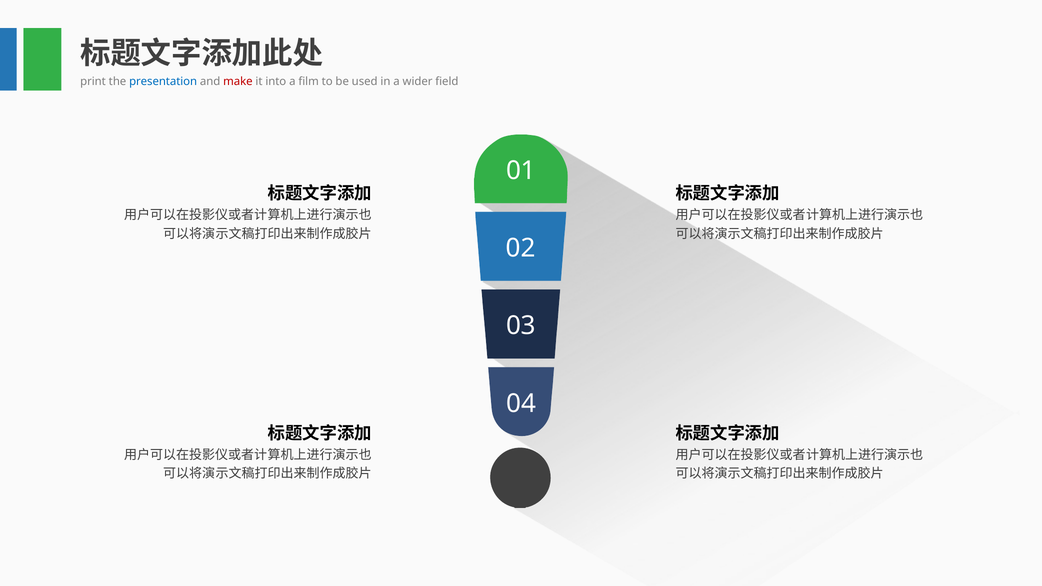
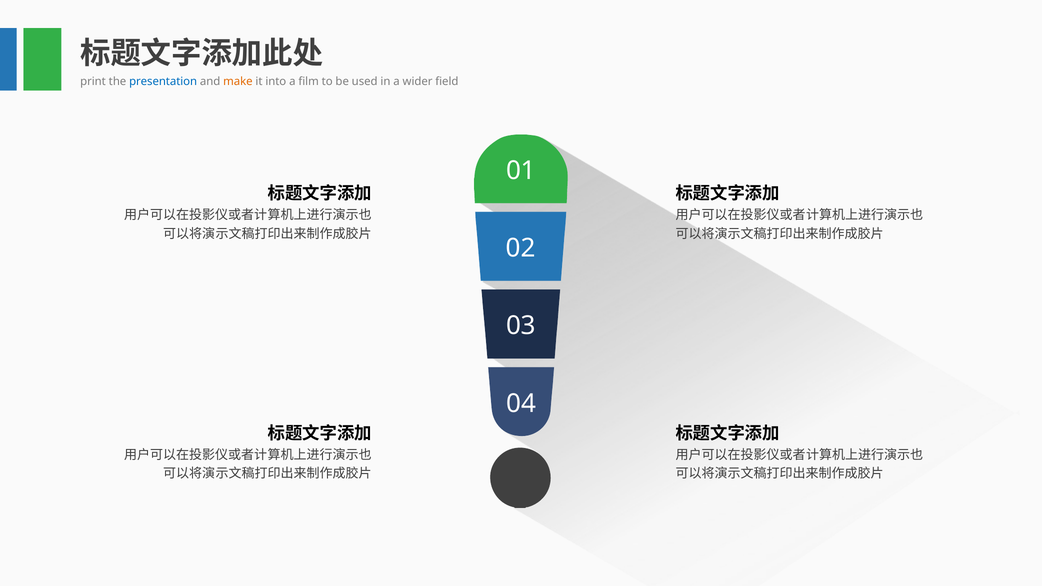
make colour: red -> orange
